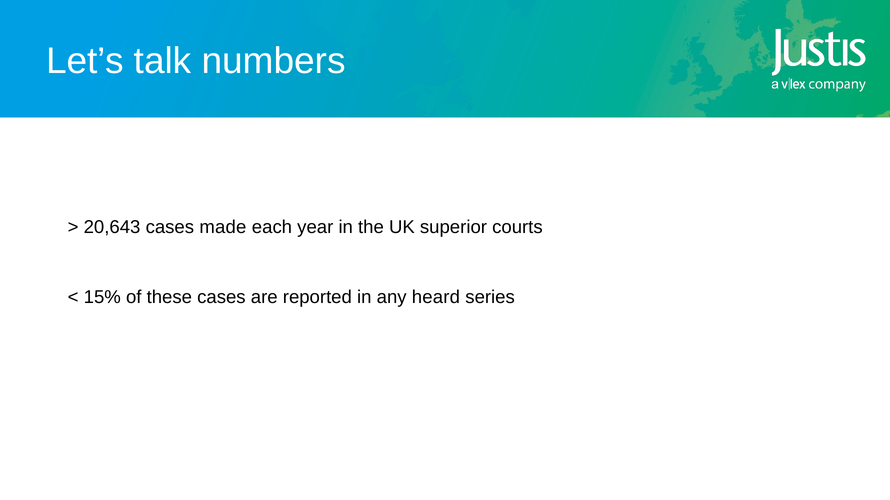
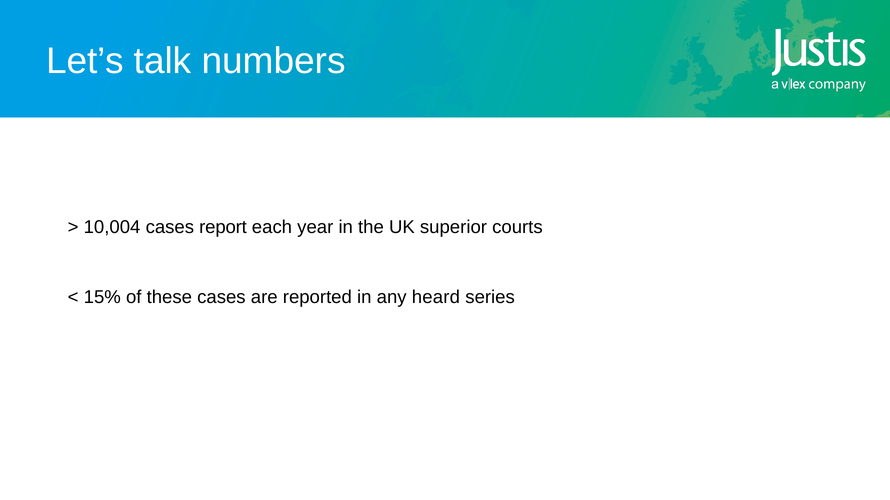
20,643: 20,643 -> 10,004
made: made -> report
